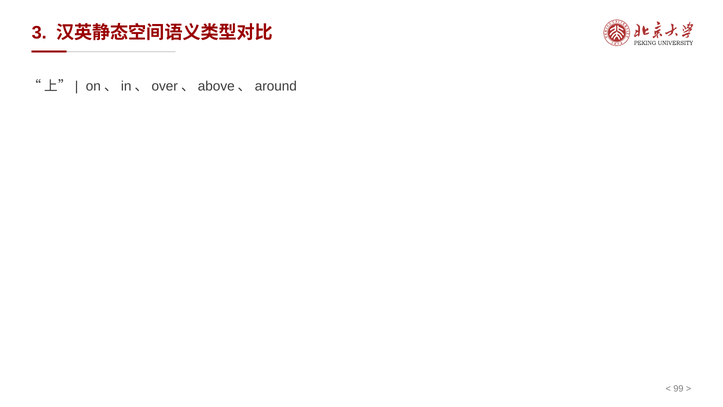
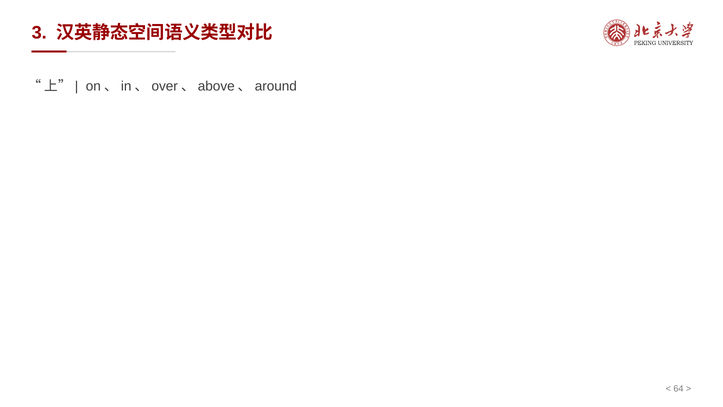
99: 99 -> 64
